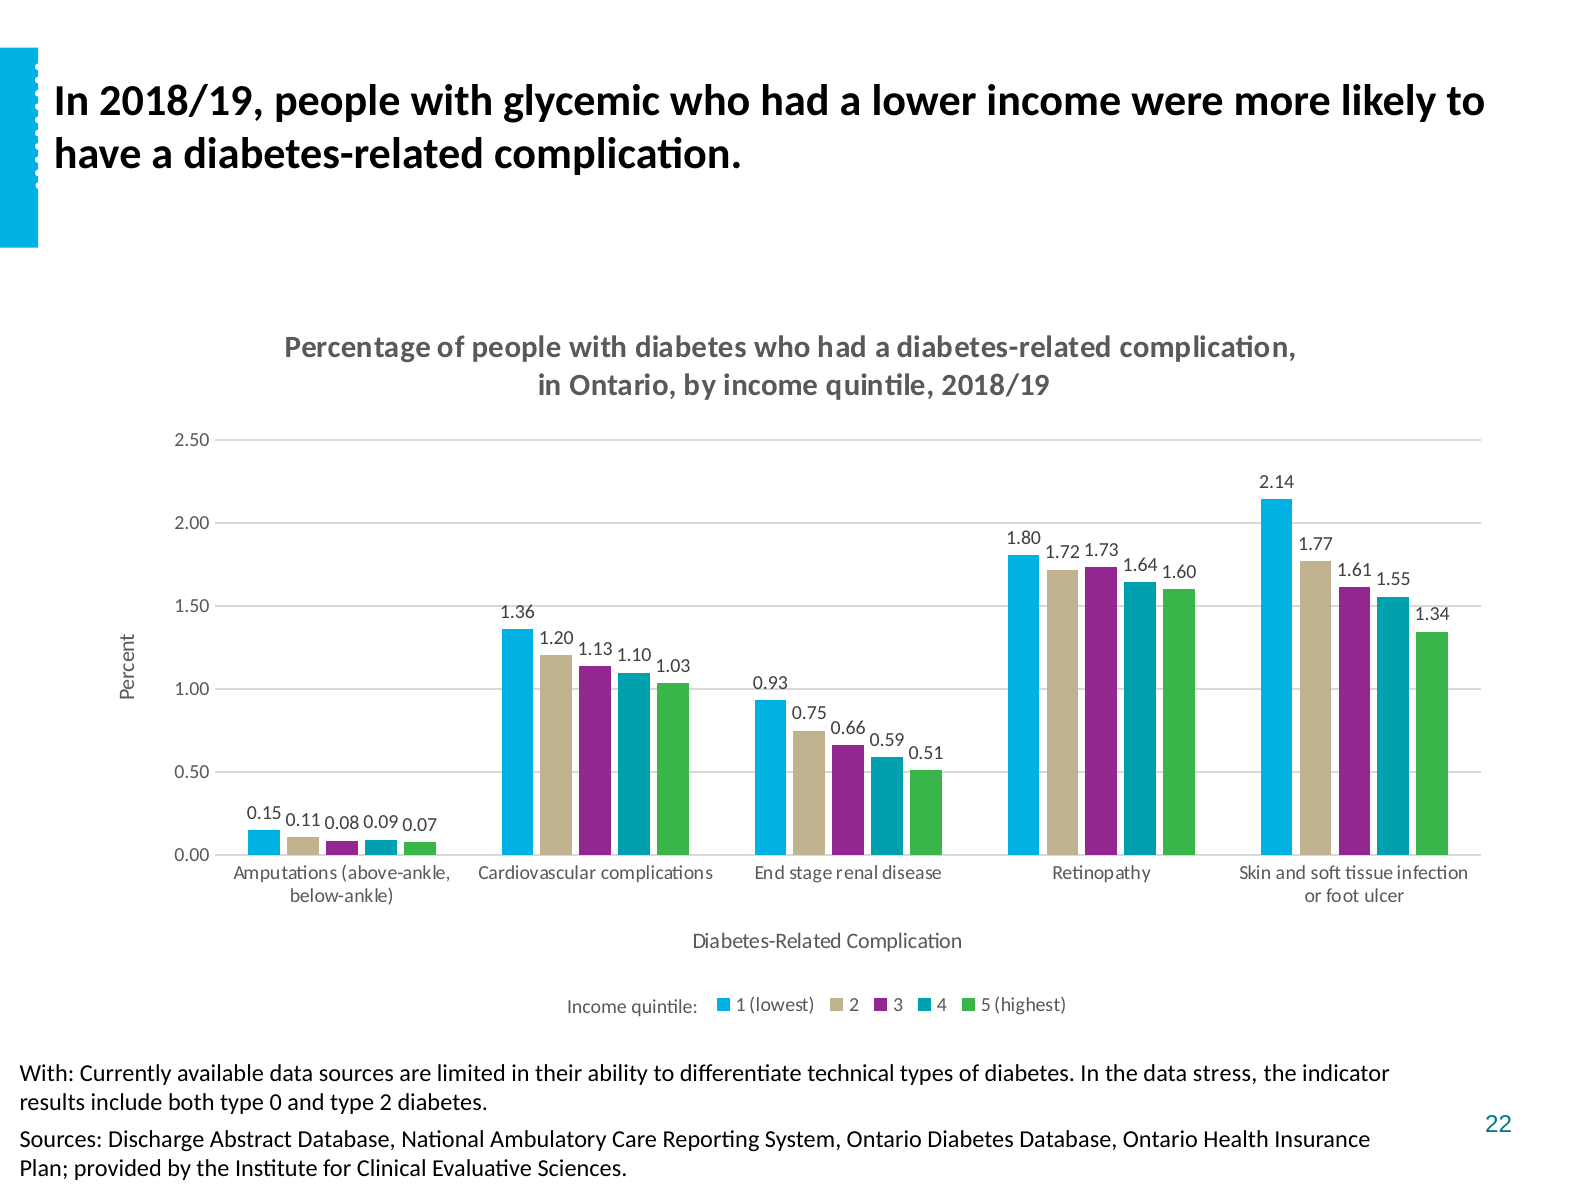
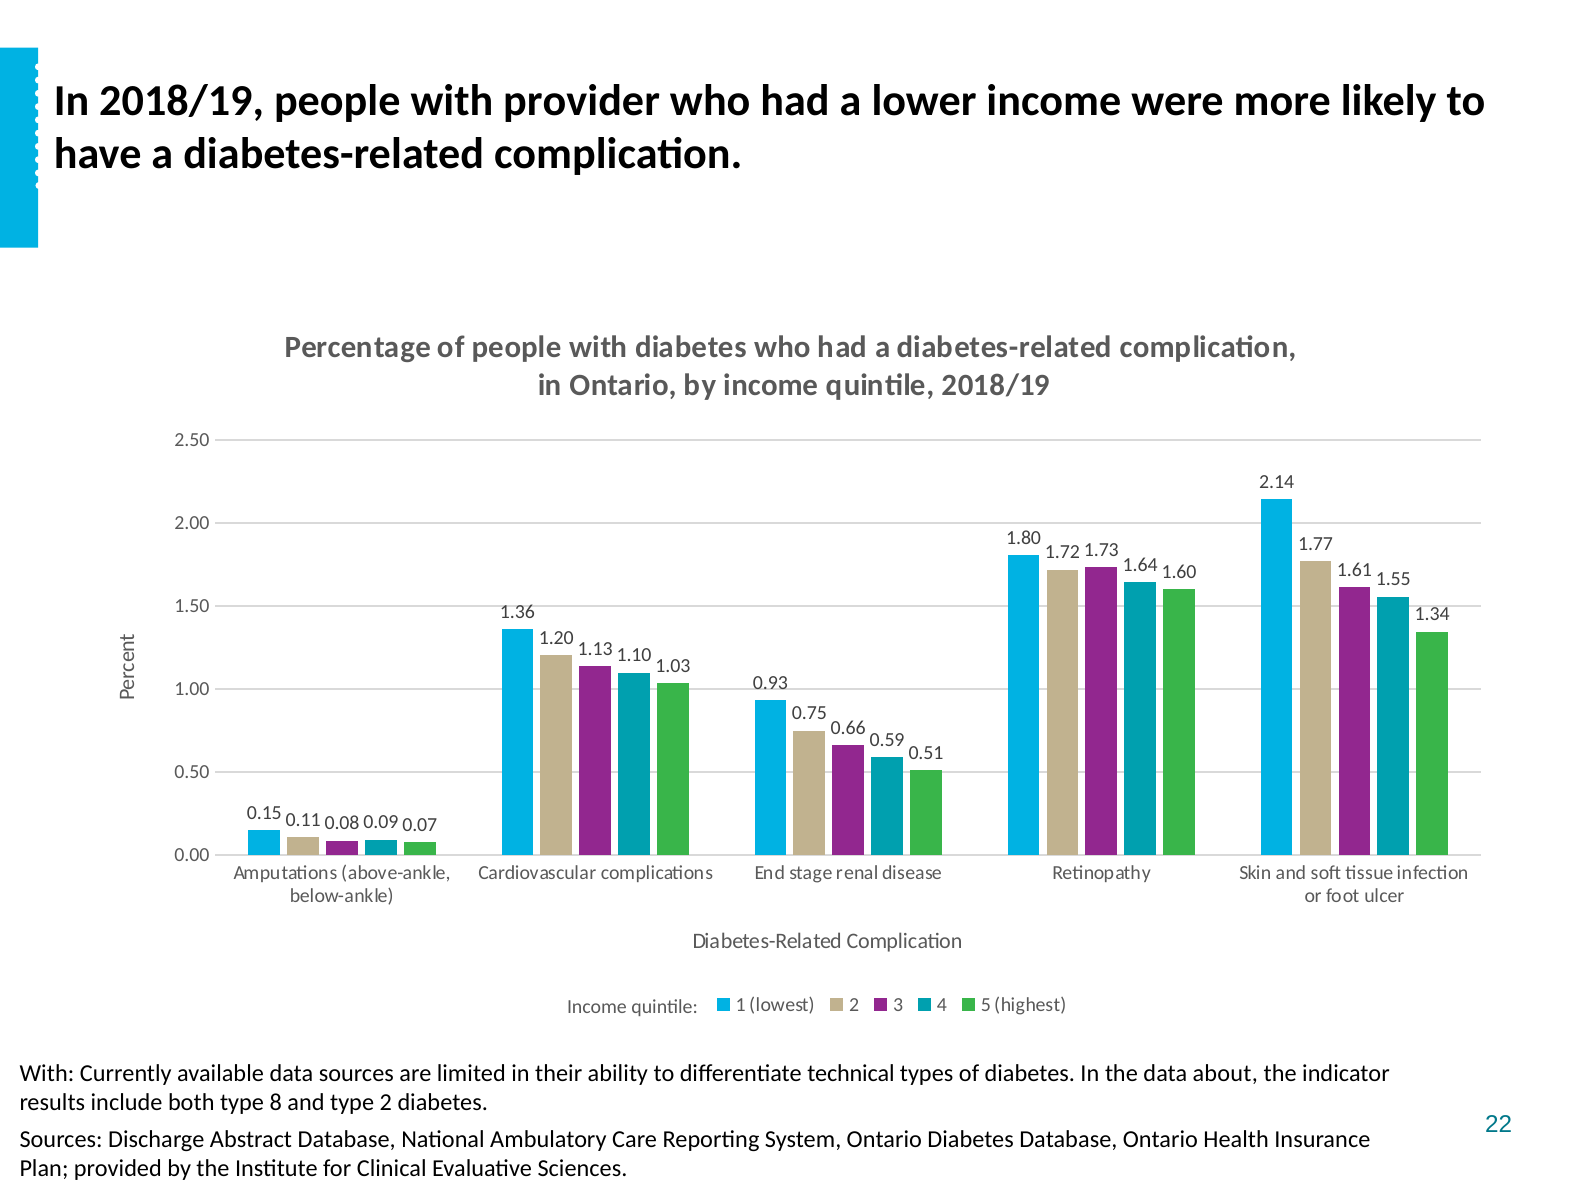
glycemic: glycemic -> provider
stress: stress -> about
0: 0 -> 8
